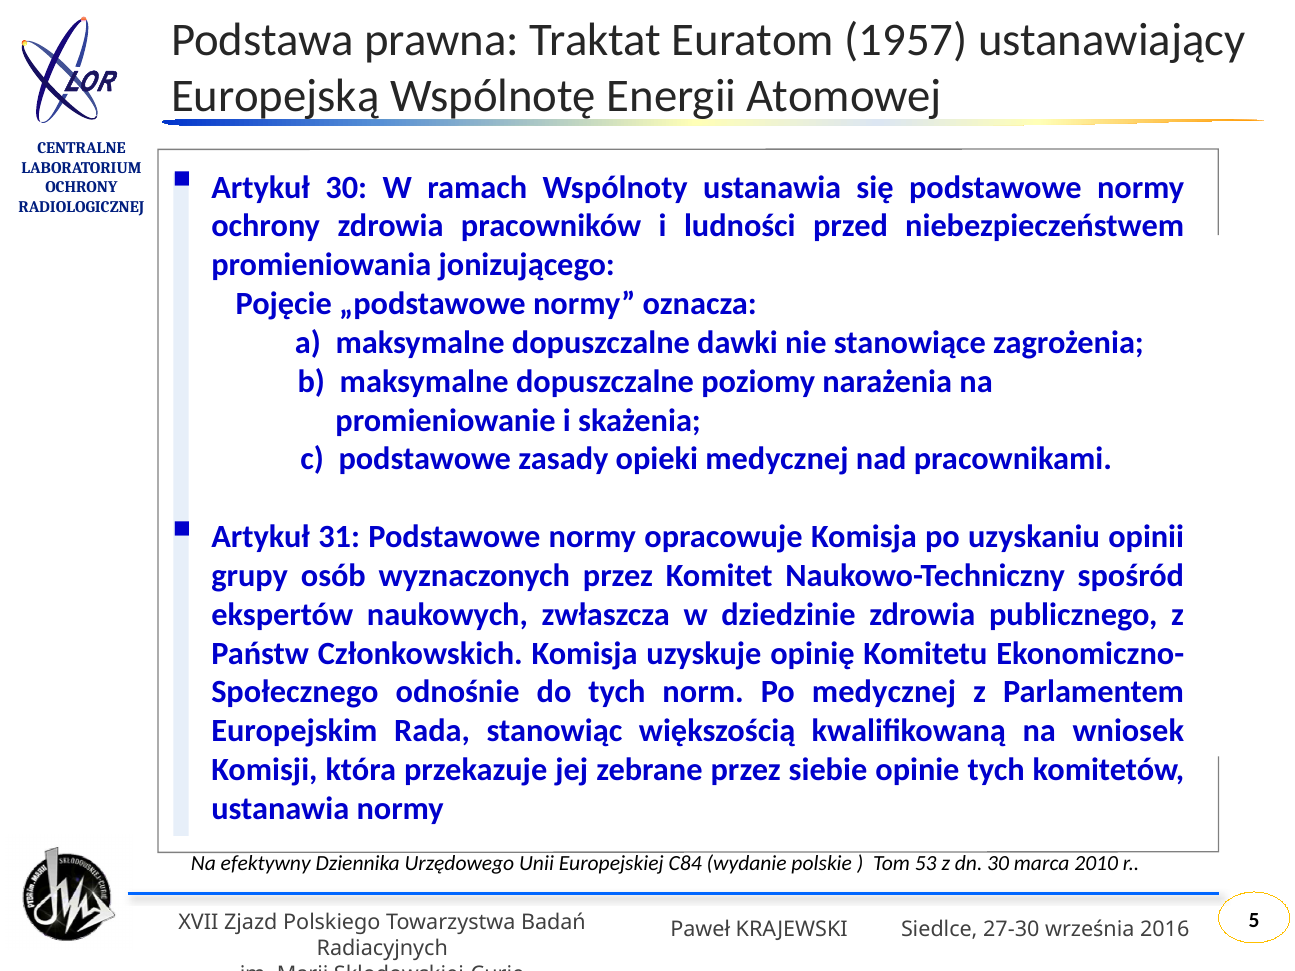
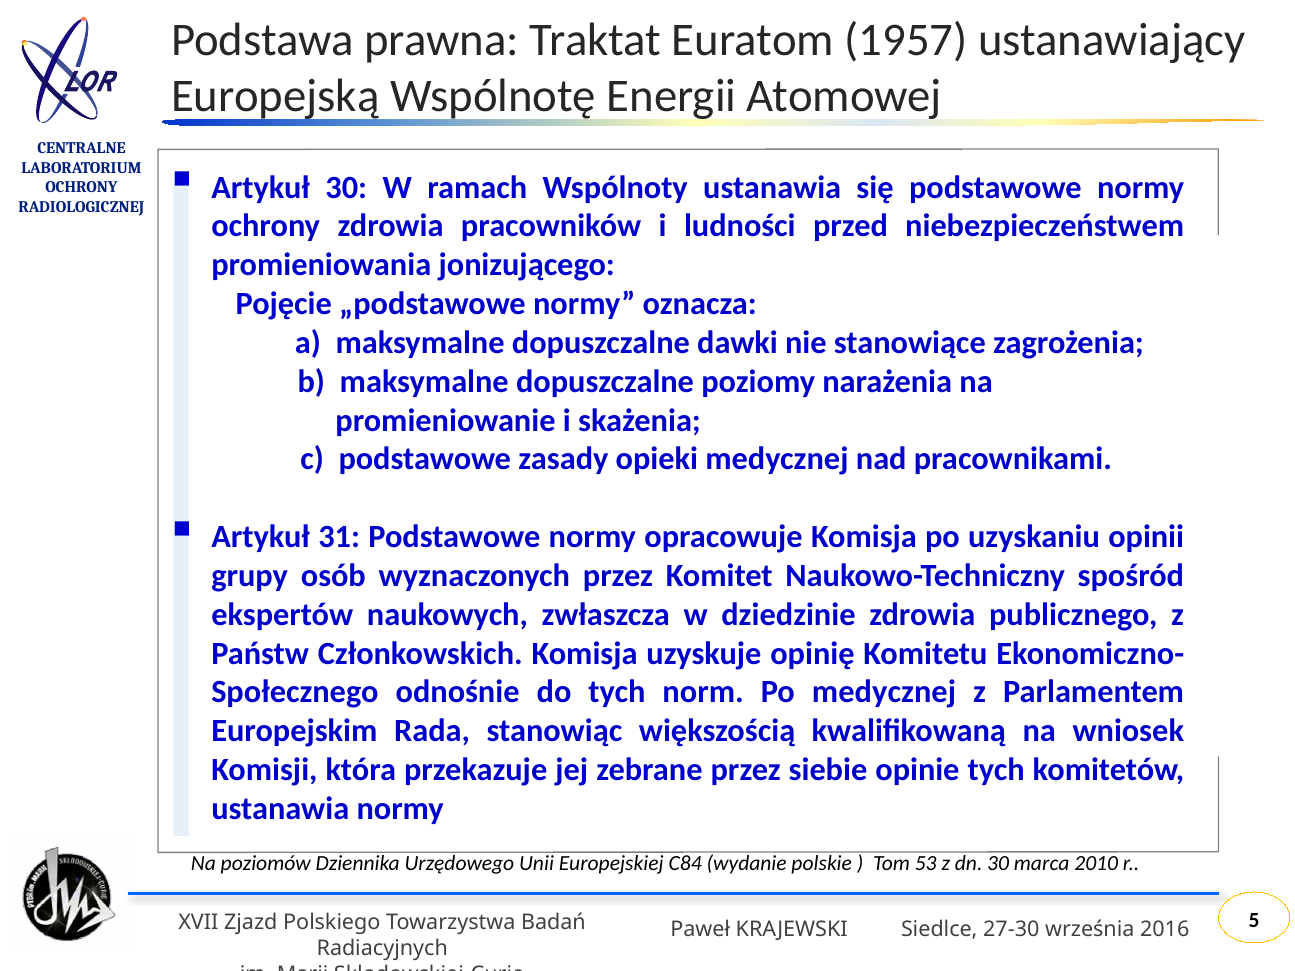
efektywny: efektywny -> poziomów
